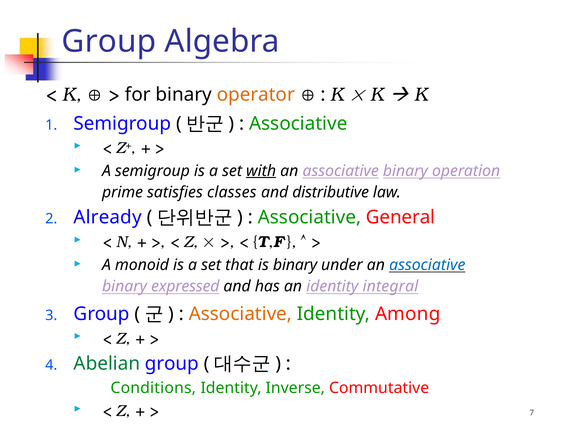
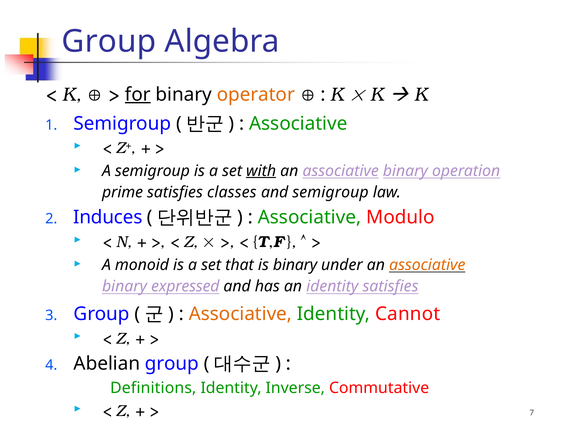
for underline: none -> present
and distributive: distributive -> semigroup
Already: Already -> Induces
General: General -> Modulo
associative at (427, 265) colour: blue -> orange
identity integral: integral -> satisfies
Among: Among -> Cannot
Abelian colour: green -> black
Conditions: Conditions -> Definitions
